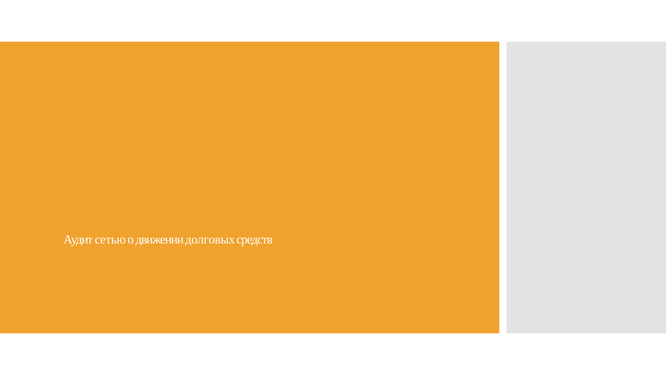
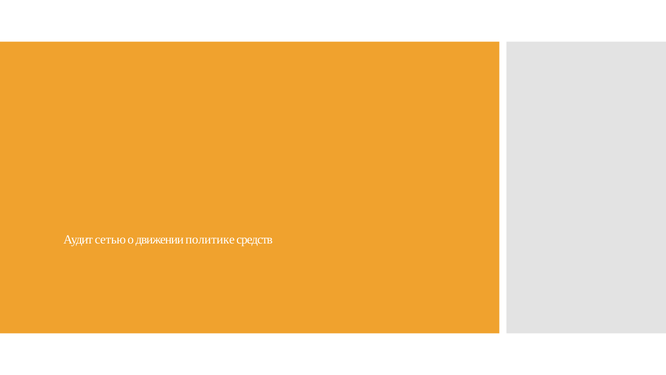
долговых: долговых -> политике
